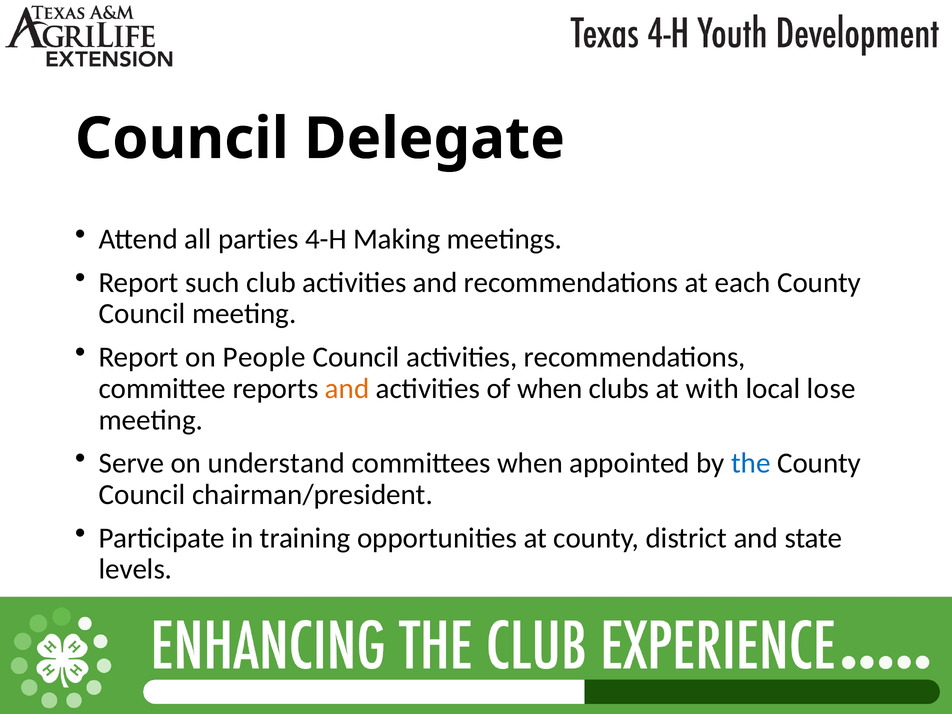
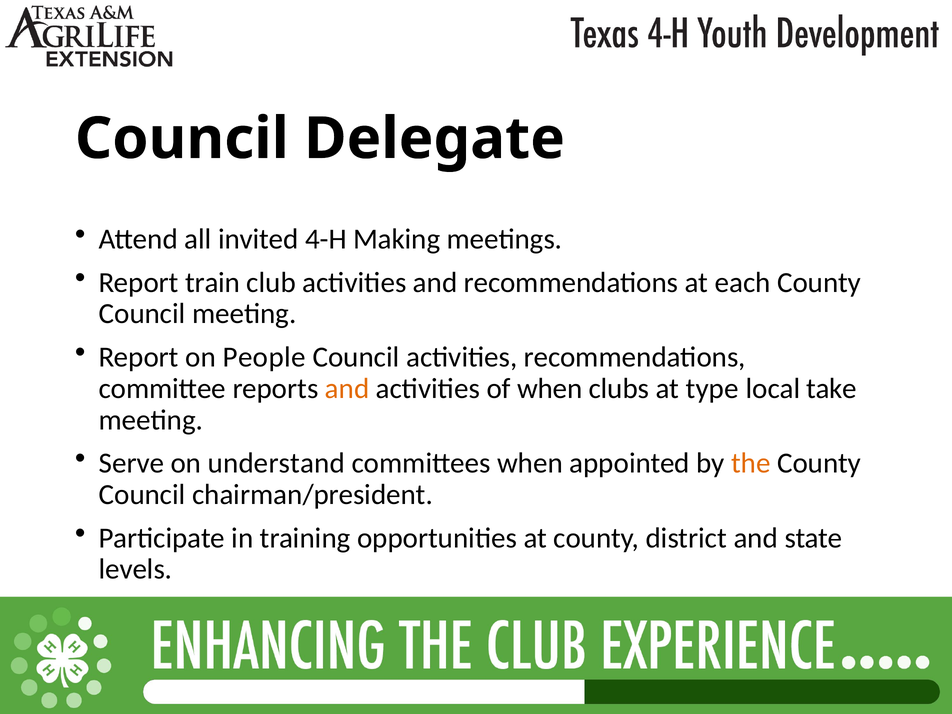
parties: parties -> invited
such: such -> train
with: with -> type
lose: lose -> take
the colour: blue -> orange
